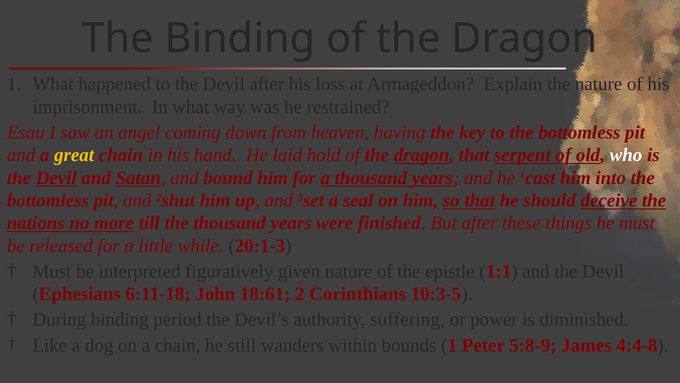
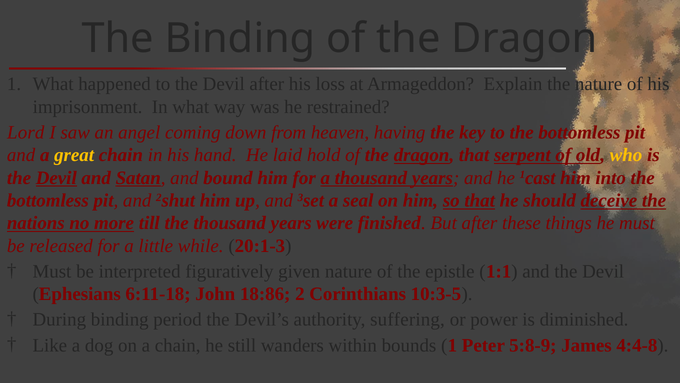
Esau: Esau -> Lord
who colour: white -> yellow
18:61: 18:61 -> 18:86
